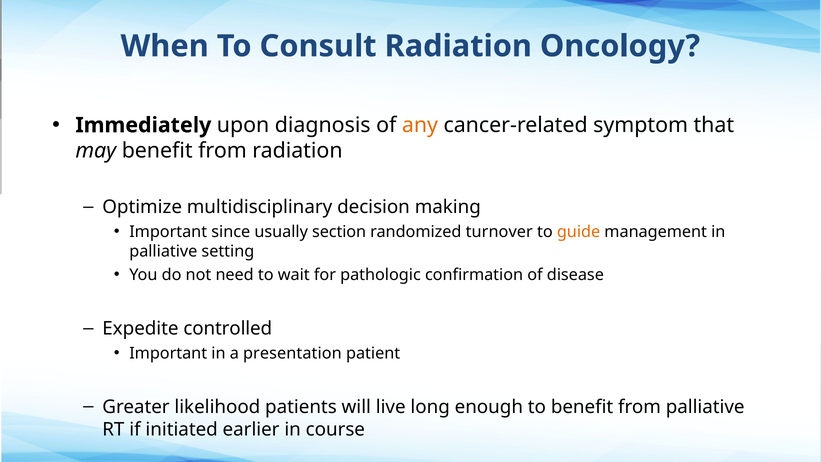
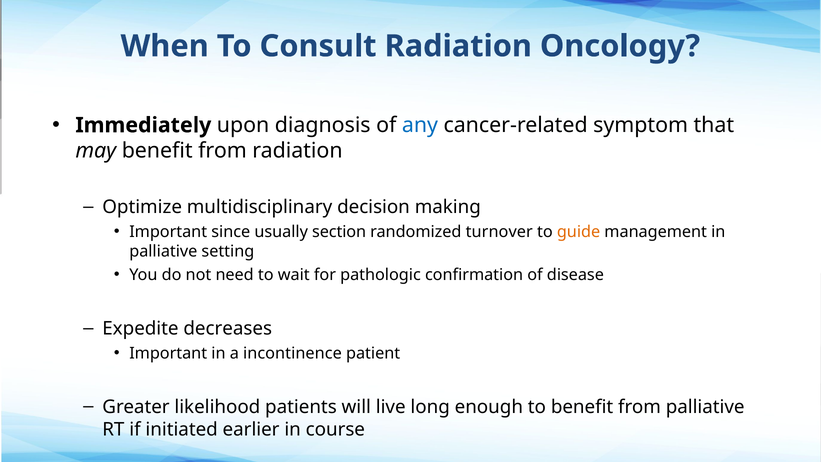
any colour: orange -> blue
controlled: controlled -> decreases
presentation: presentation -> incontinence
